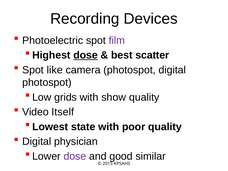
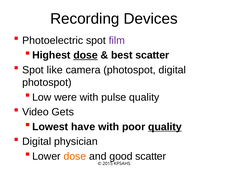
grids: grids -> were
show: show -> pulse
Itself: Itself -> Gets
state: state -> have
quality at (165, 127) underline: none -> present
dose at (75, 156) colour: purple -> orange
good similar: similar -> scatter
